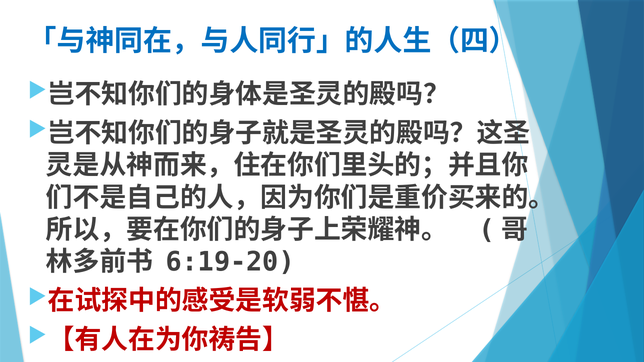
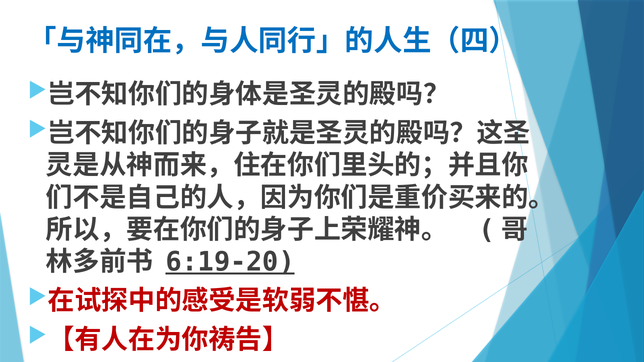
6:19-20 underline: none -> present
